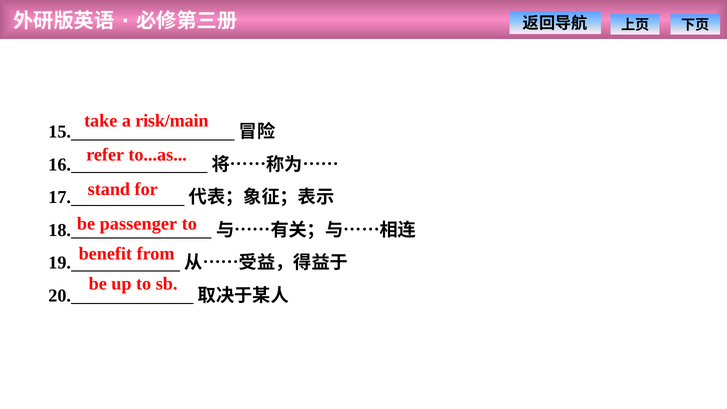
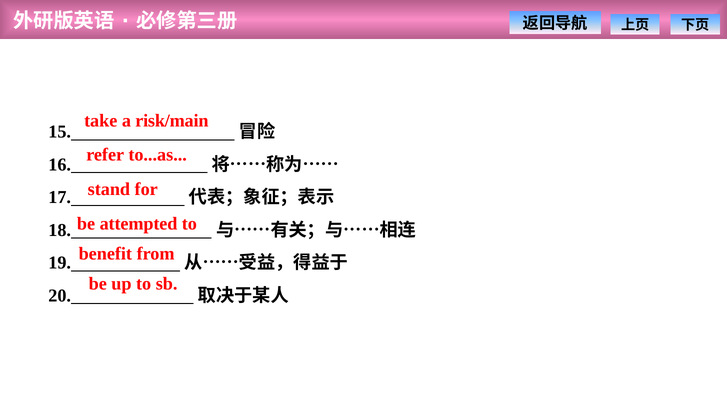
passenger: passenger -> attempted
